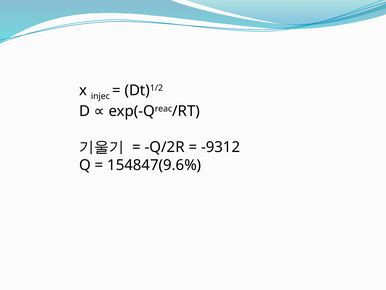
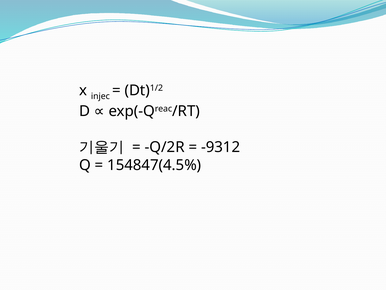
154847(9.6%: 154847(9.6% -> 154847(4.5%
